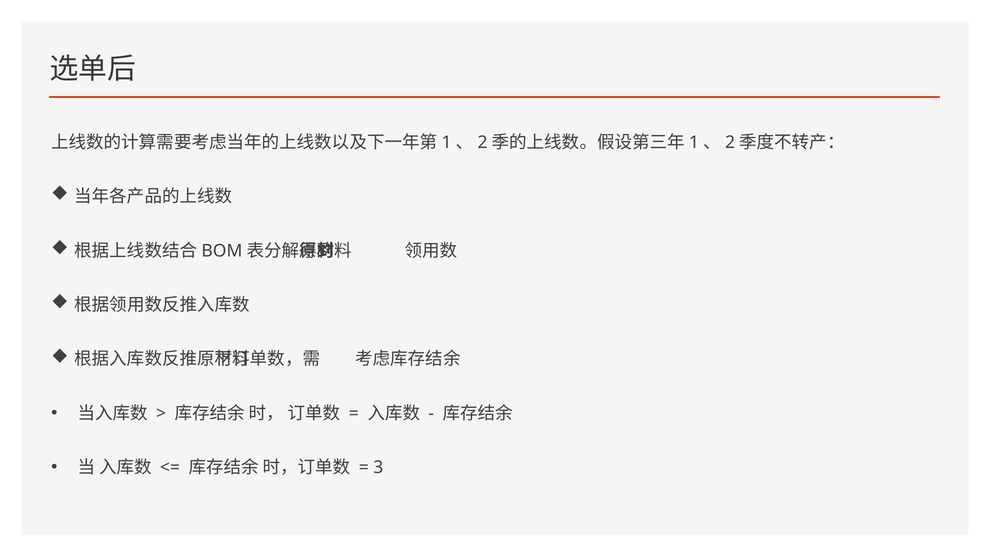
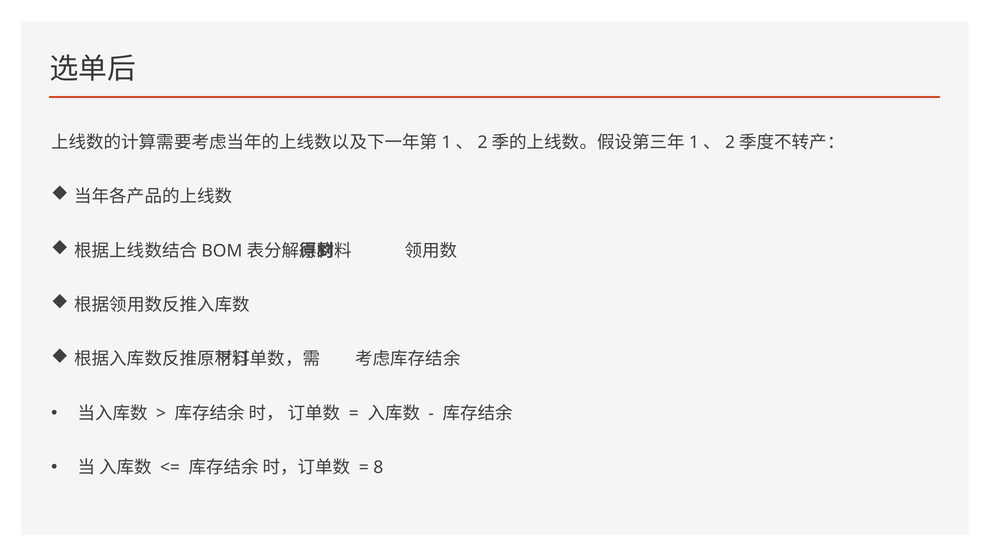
3: 3 -> 8
